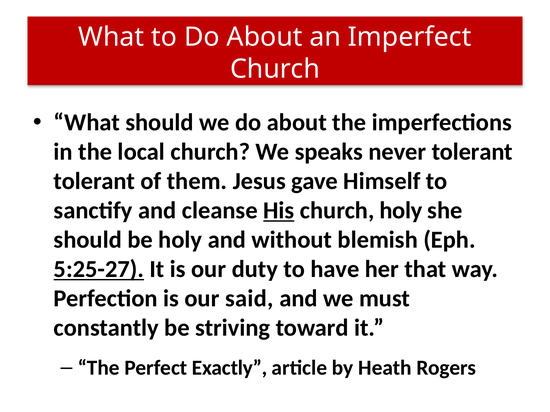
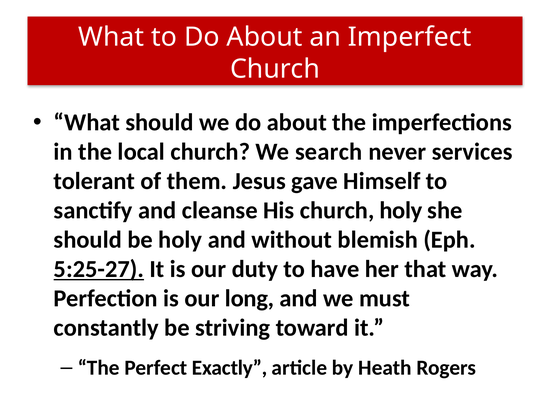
speaks: speaks -> search
never tolerant: tolerant -> services
His underline: present -> none
said: said -> long
